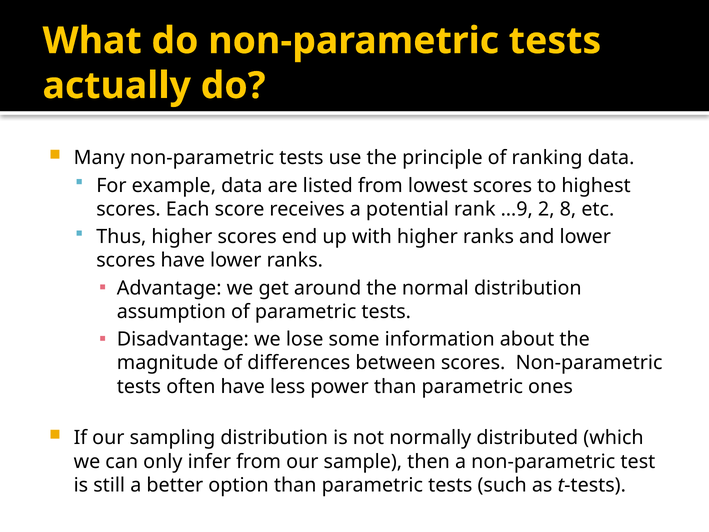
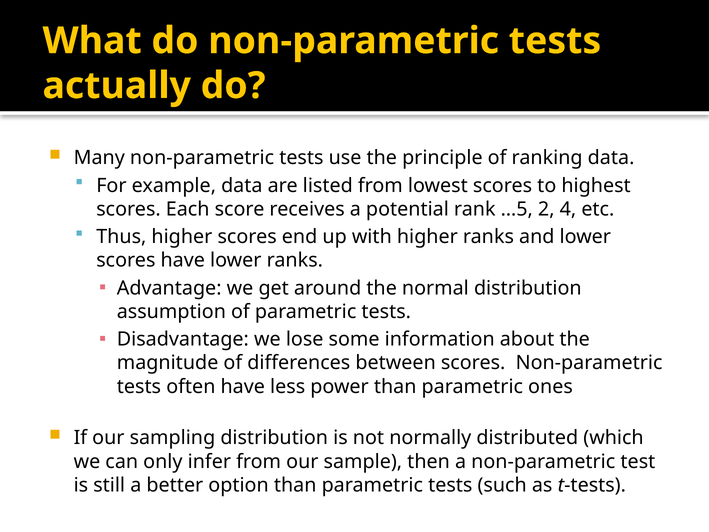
…9: …9 -> …5
8: 8 -> 4
